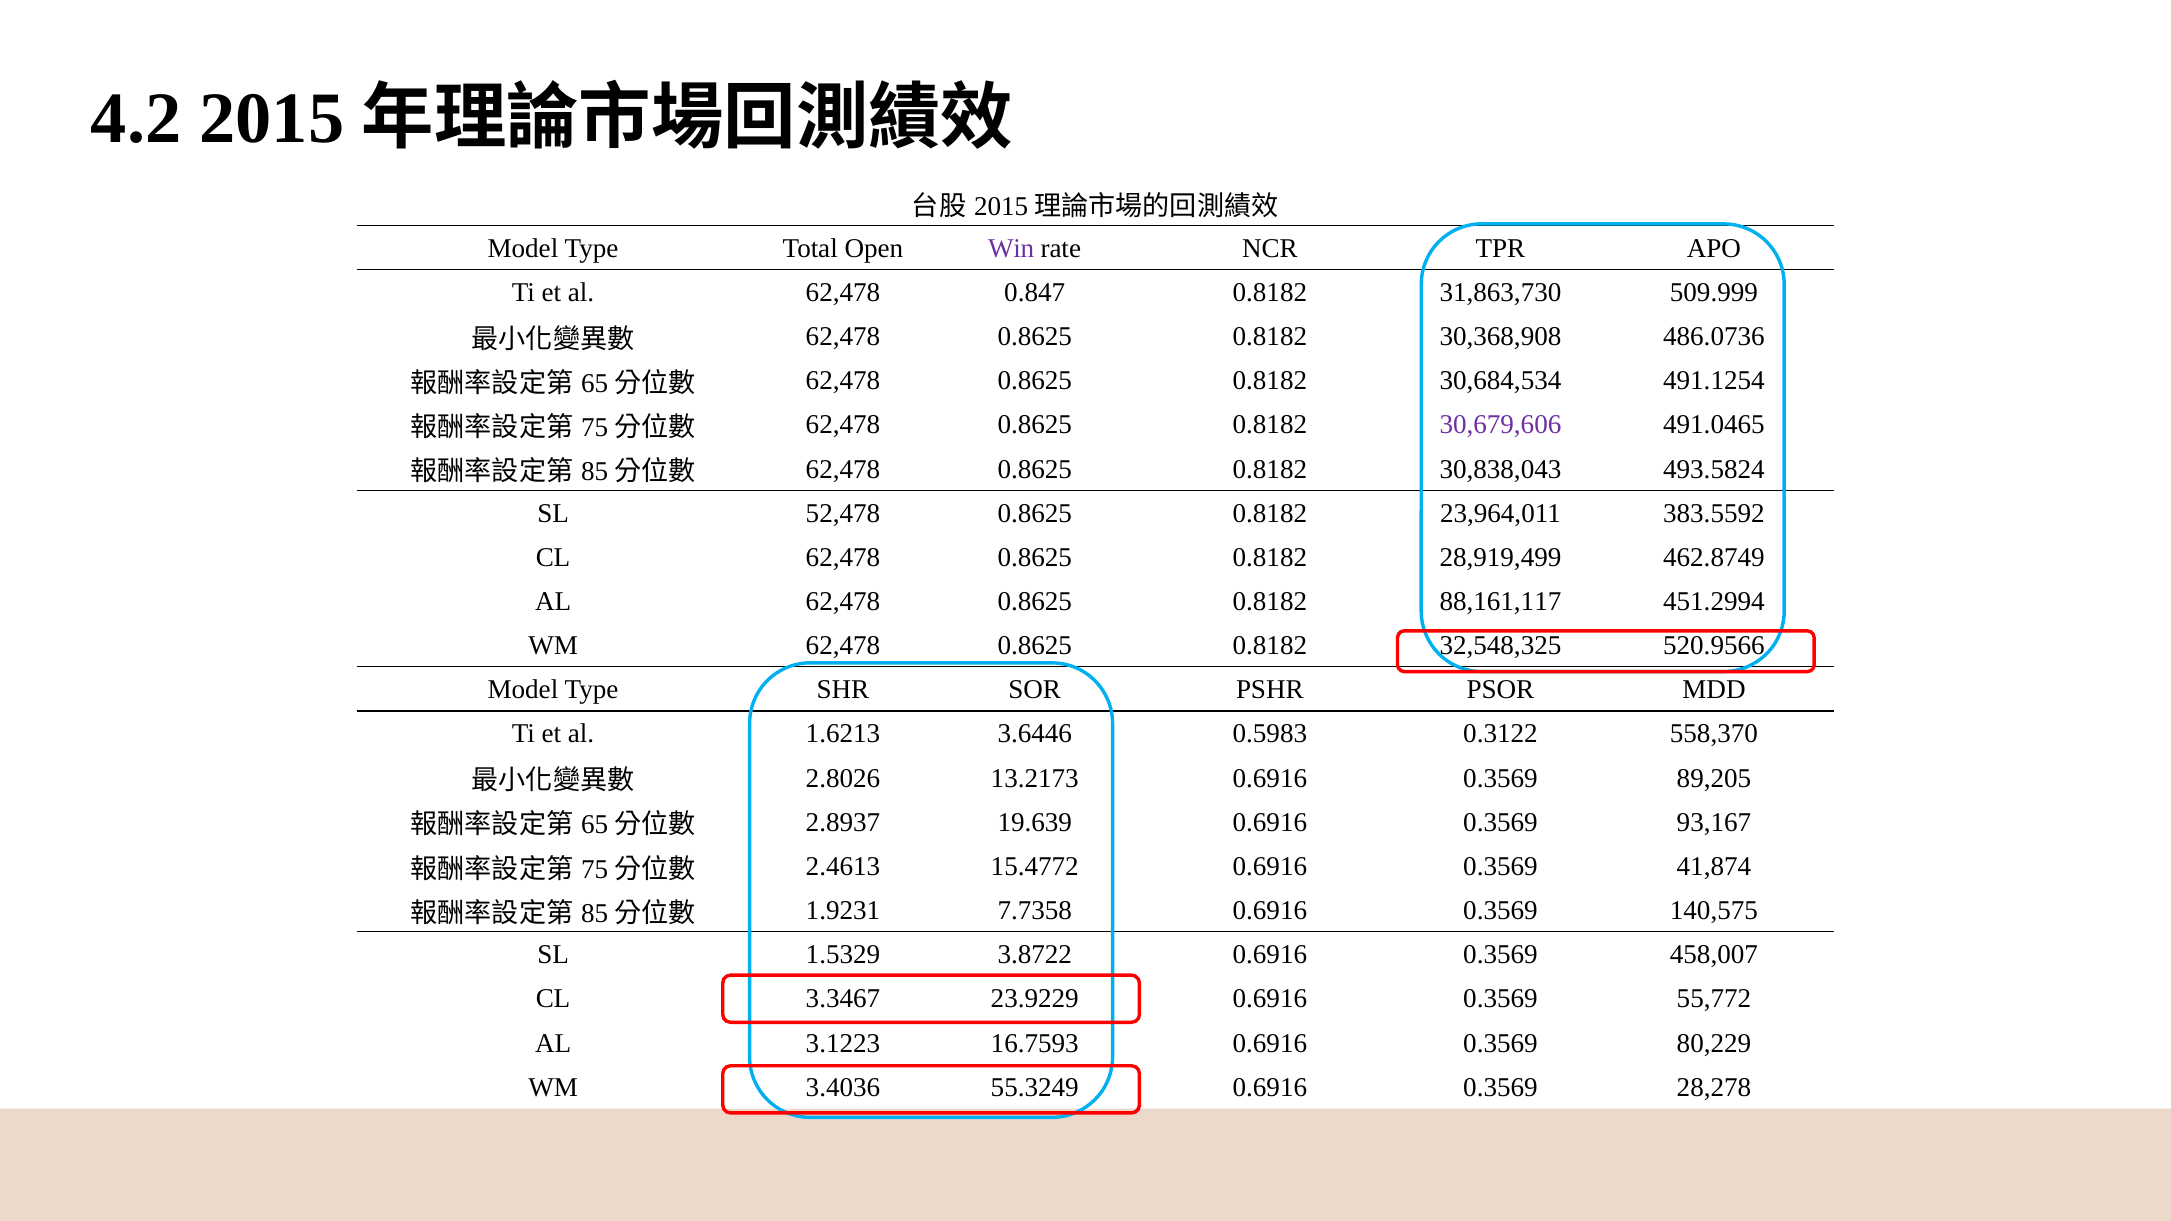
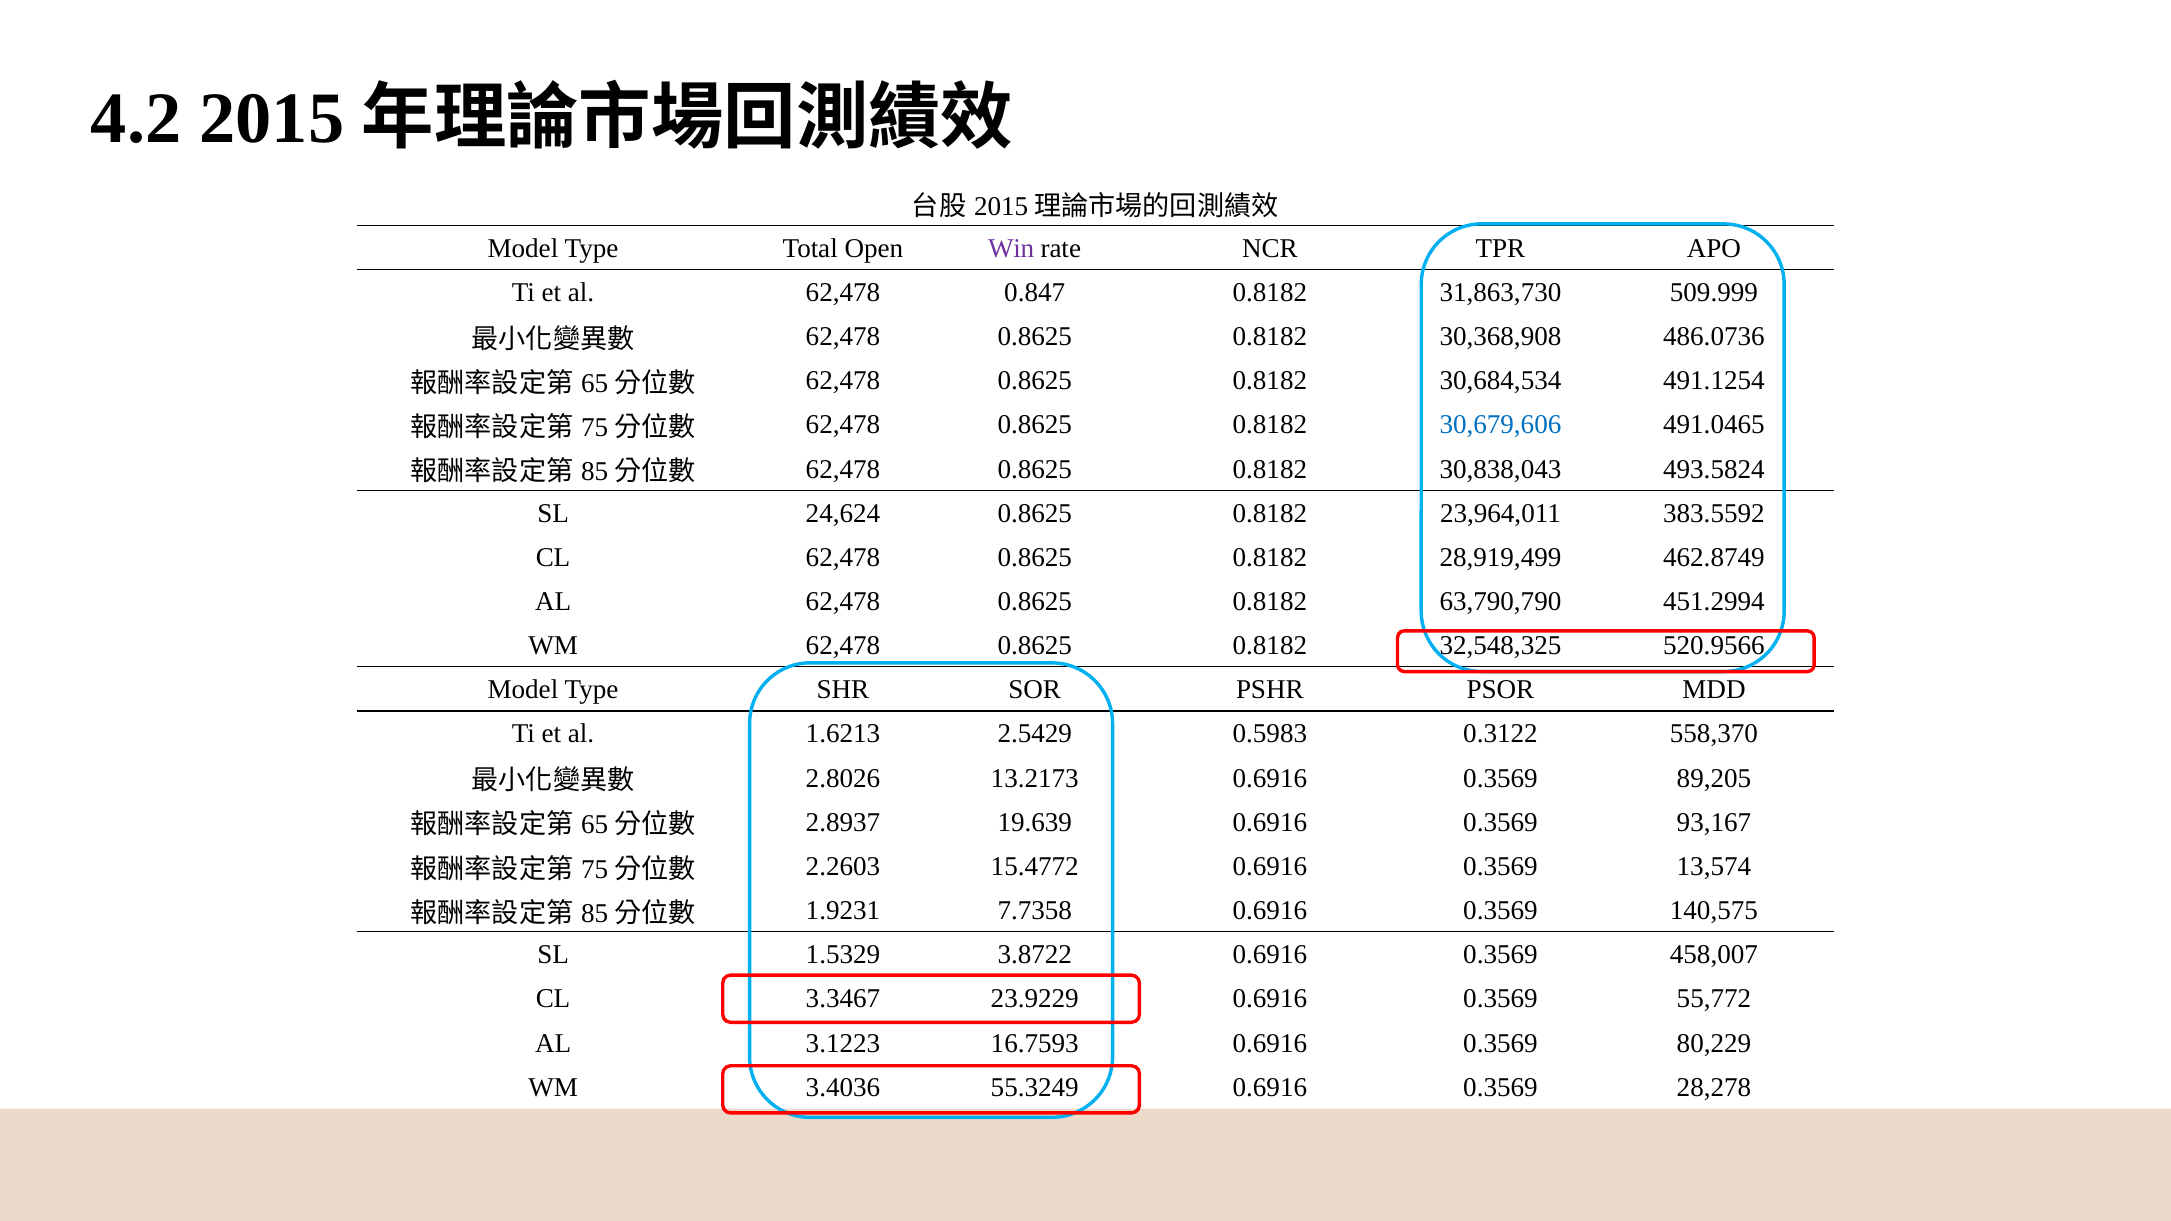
30,679,606 colour: purple -> blue
52,478: 52,478 -> 24,624
88,161,117: 88,161,117 -> 63,790,790
3.6446: 3.6446 -> 2.5429
2.4613: 2.4613 -> 2.2603
41,874: 41,874 -> 13,574
